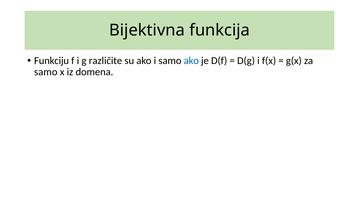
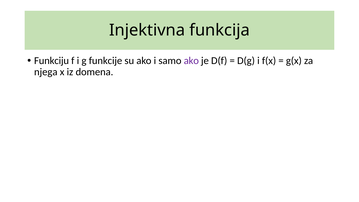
Bijektivna: Bijektivna -> Injektivna
različite: različite -> funkcije
ako at (191, 61) colour: blue -> purple
samo at (46, 72): samo -> njega
